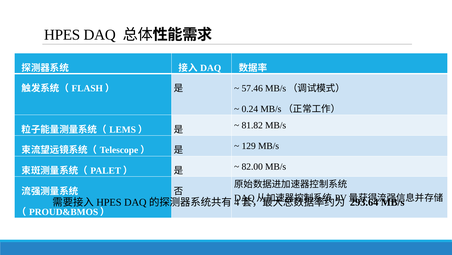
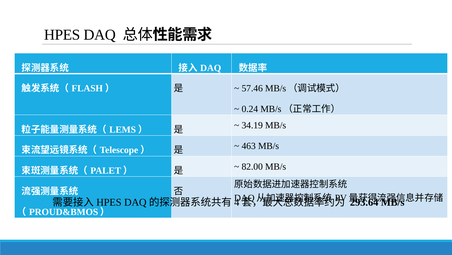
81.82: 81.82 -> 34.19
129: 129 -> 463
